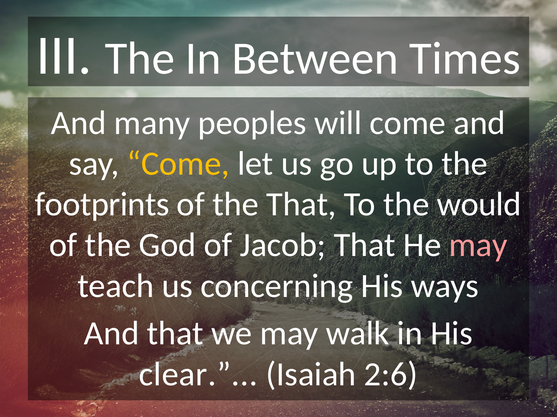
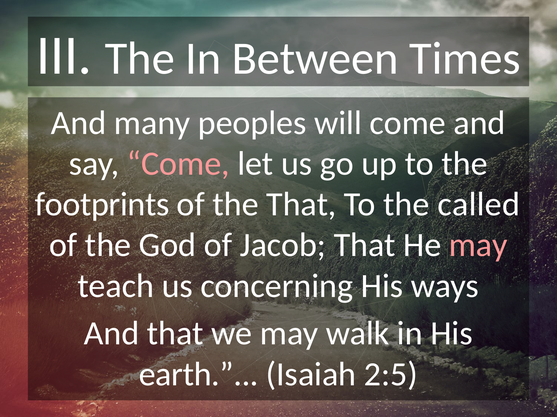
Come at (178, 164) colour: yellow -> pink
would: would -> called
clear: clear -> earth
2:6: 2:6 -> 2:5
